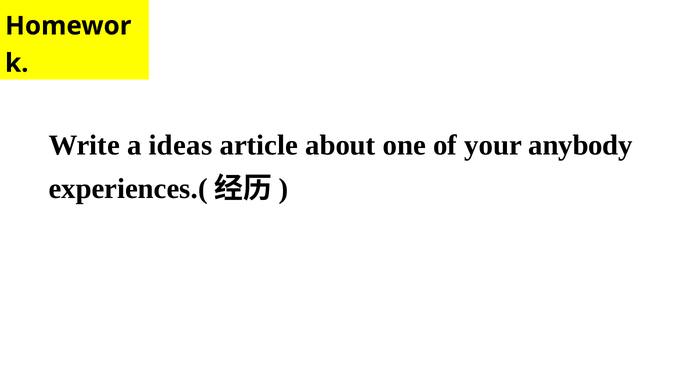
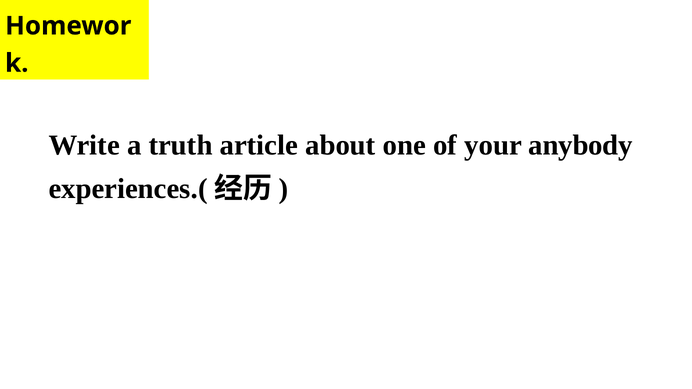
ideas: ideas -> truth
